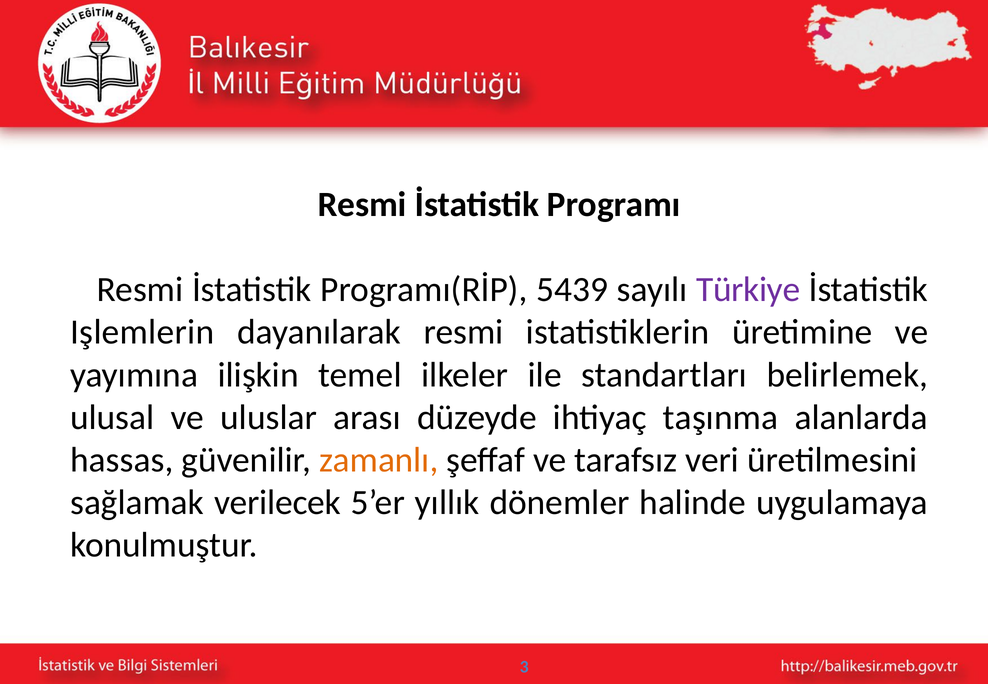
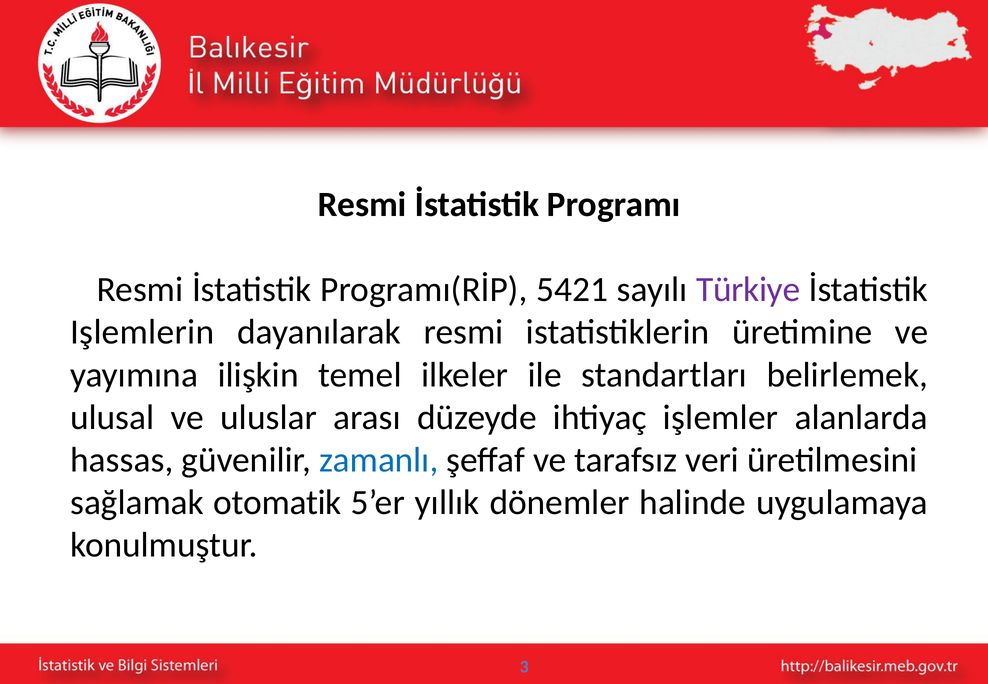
5439: 5439 -> 5421
taşınma: taşınma -> işlemler
zamanlı colour: orange -> blue
verilecek: verilecek -> otomatik
